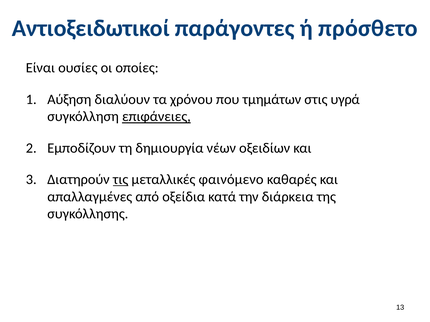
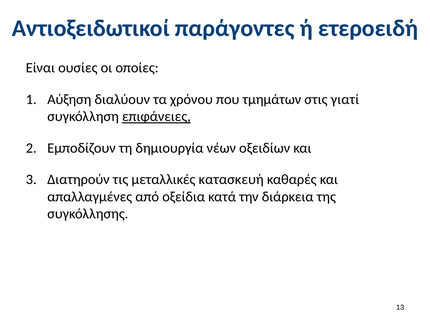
πρόσθετο: πρόσθετο -> ετεροειδή
υγρά: υγρά -> γιατί
τις underline: present -> none
φαινόμενο: φαινόμενο -> κατασκευή
